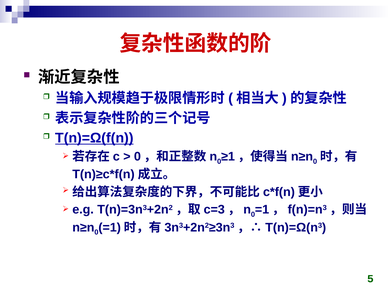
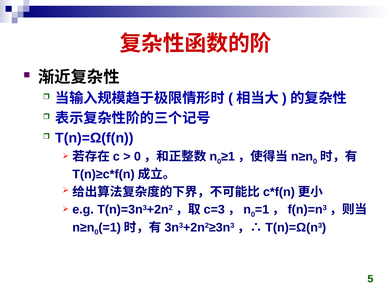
T(n)=Ω(f(n underline: present -> none
